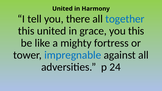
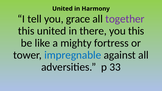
there: there -> grace
together colour: blue -> purple
grace: grace -> there
24: 24 -> 33
